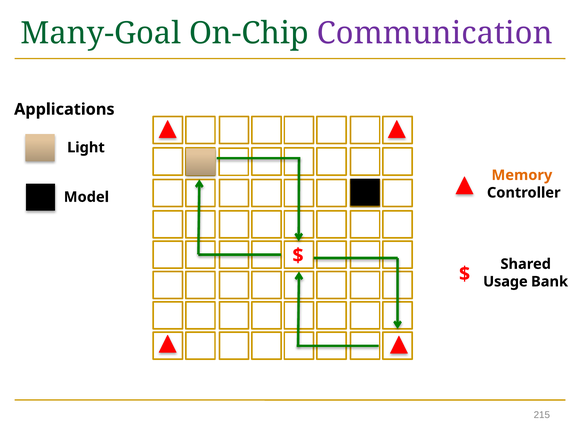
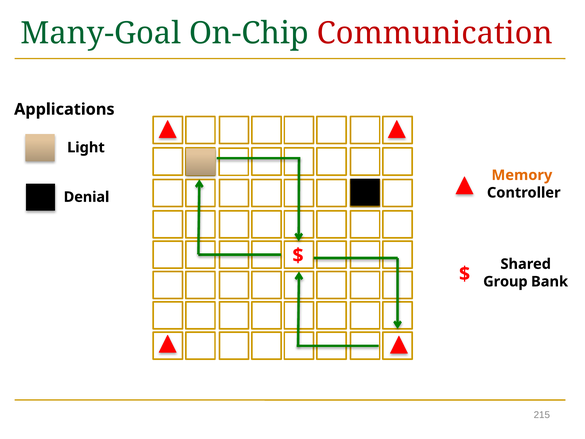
Communication colour: purple -> red
Model: Model -> Denial
Usage: Usage -> Group
